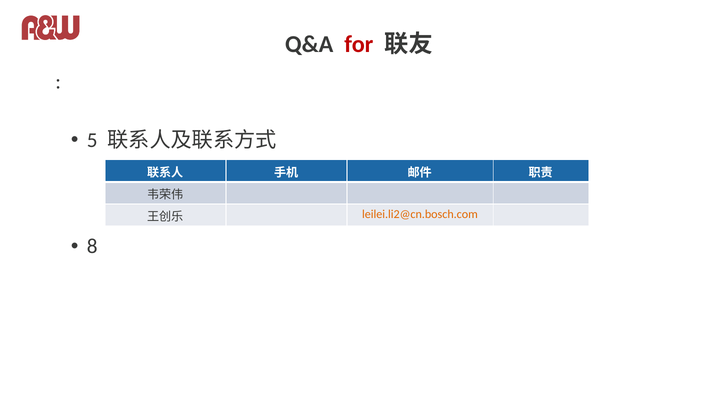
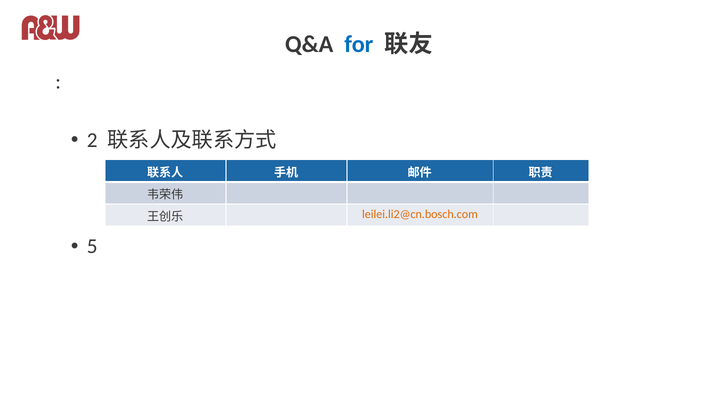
for colour: red -> blue
5: 5 -> 2
8: 8 -> 5
